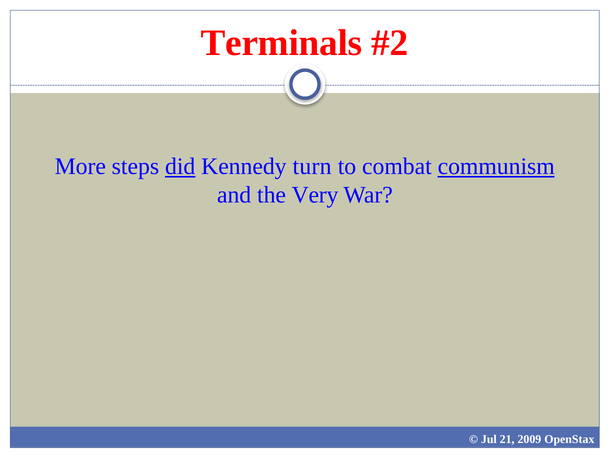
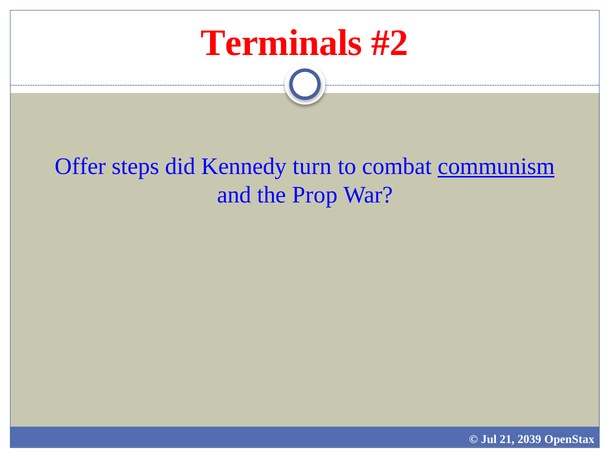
More: More -> Offer
did underline: present -> none
Very: Very -> Prop
2009: 2009 -> 2039
